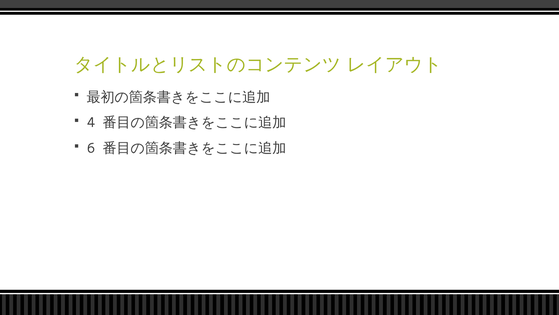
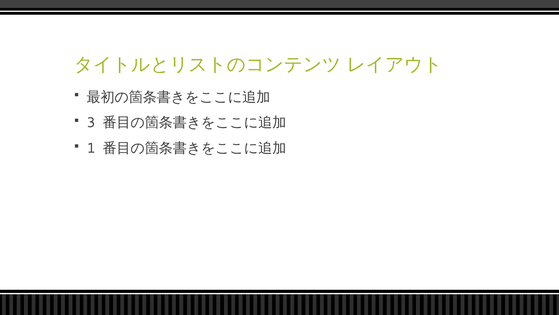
4: 4 -> 3
6: 6 -> 1
